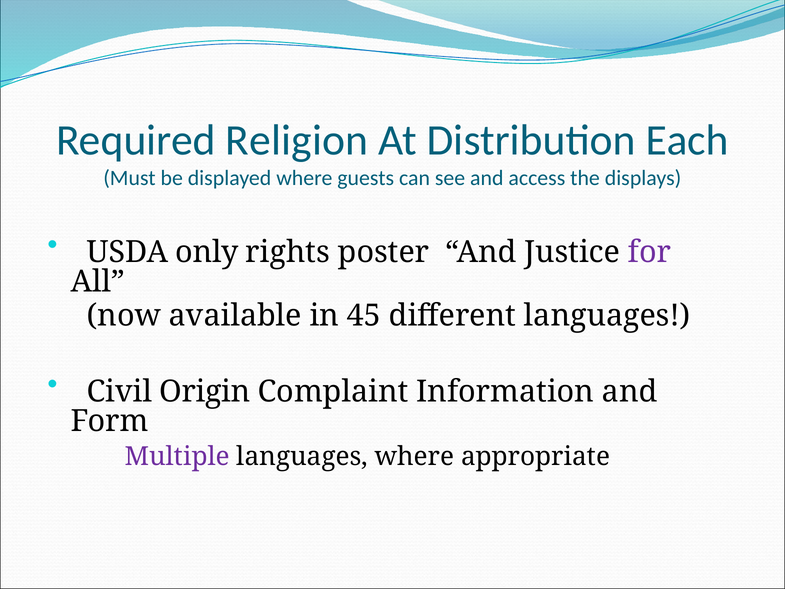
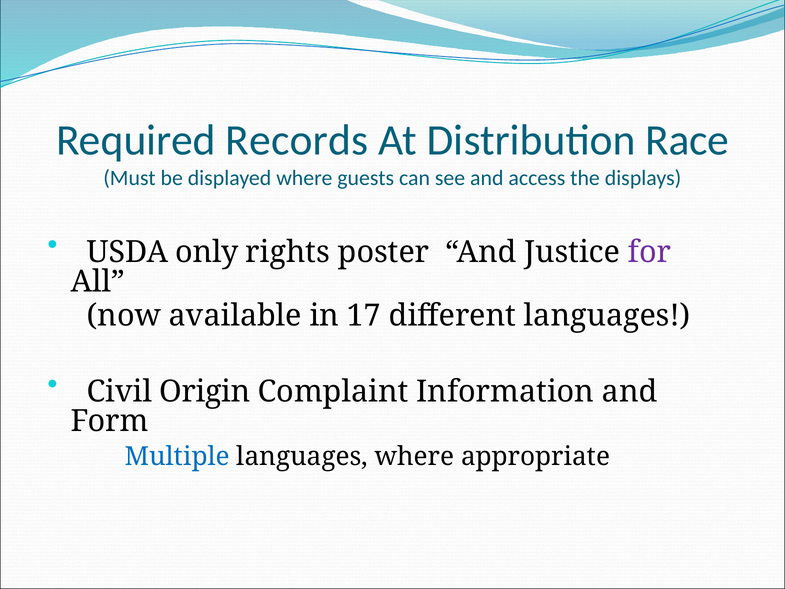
Religion: Religion -> Records
Each: Each -> Race
45: 45 -> 17
Multiple colour: purple -> blue
